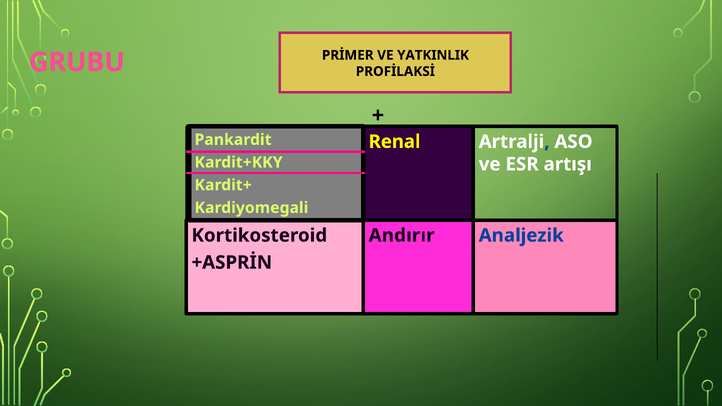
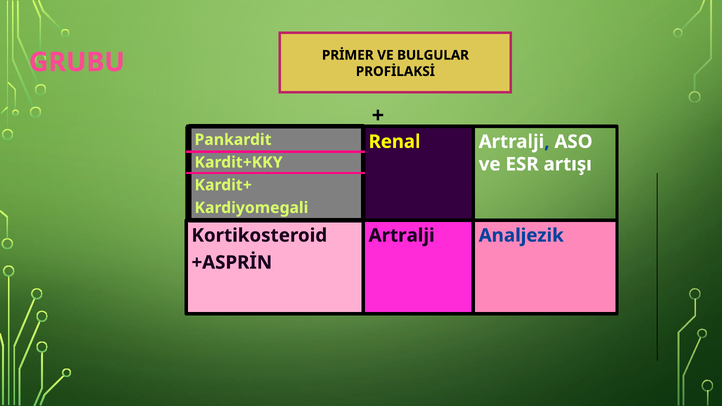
YATKINLIK: YATKINLIK -> BULGULAR
Andırır at (402, 236): Andırır -> Artralji
